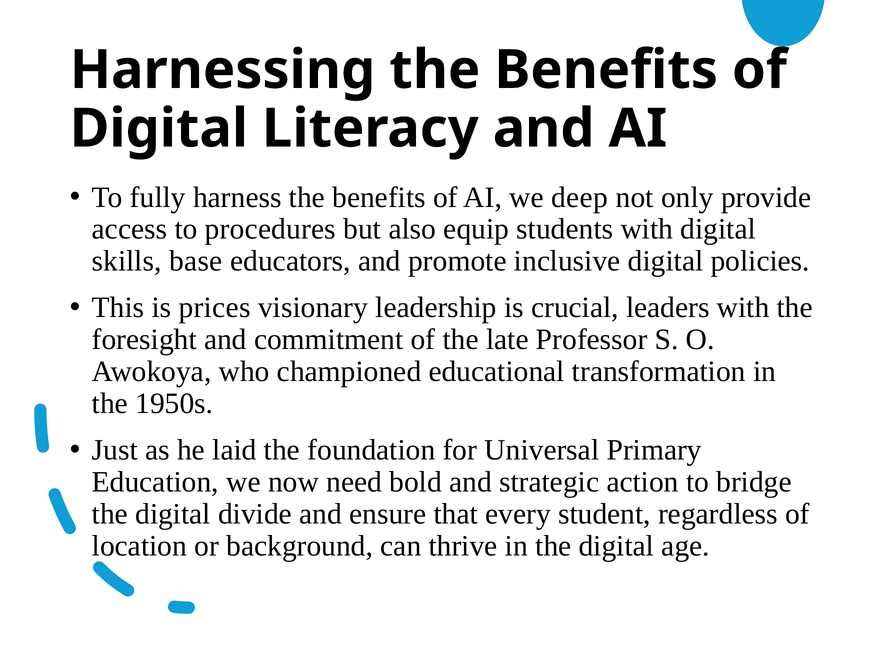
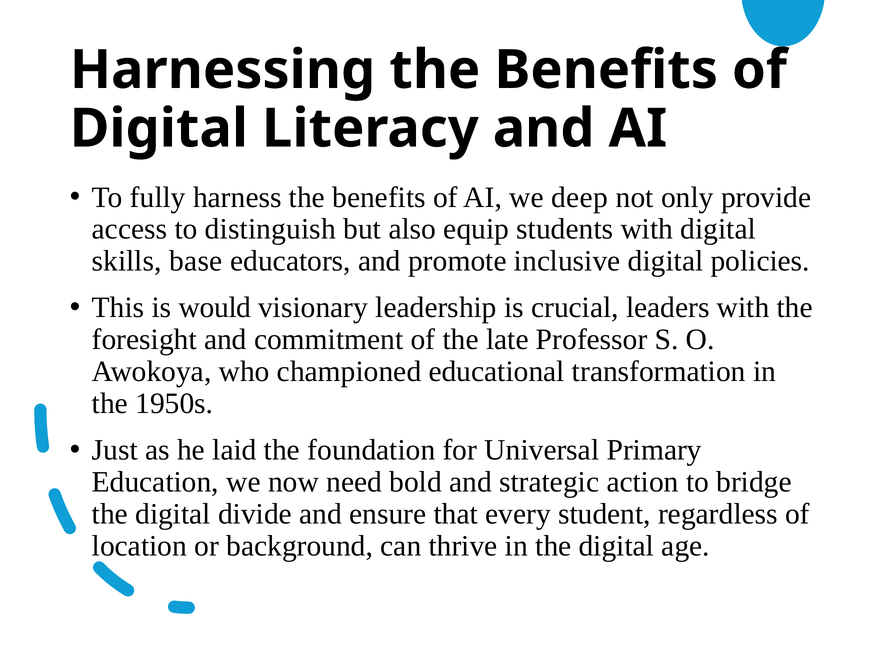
procedures: procedures -> distinguish
prices: prices -> would
